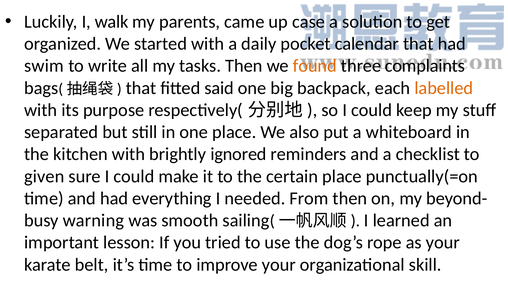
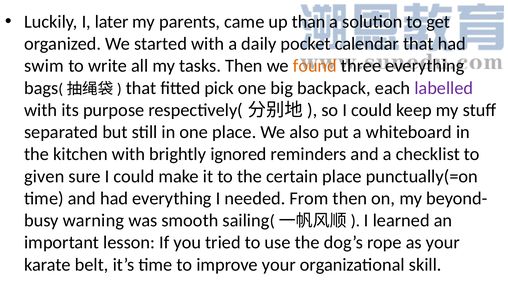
walk: walk -> later
case: case -> than
three complaints: complaints -> everything
said: said -> pick
labelled colour: orange -> purple
